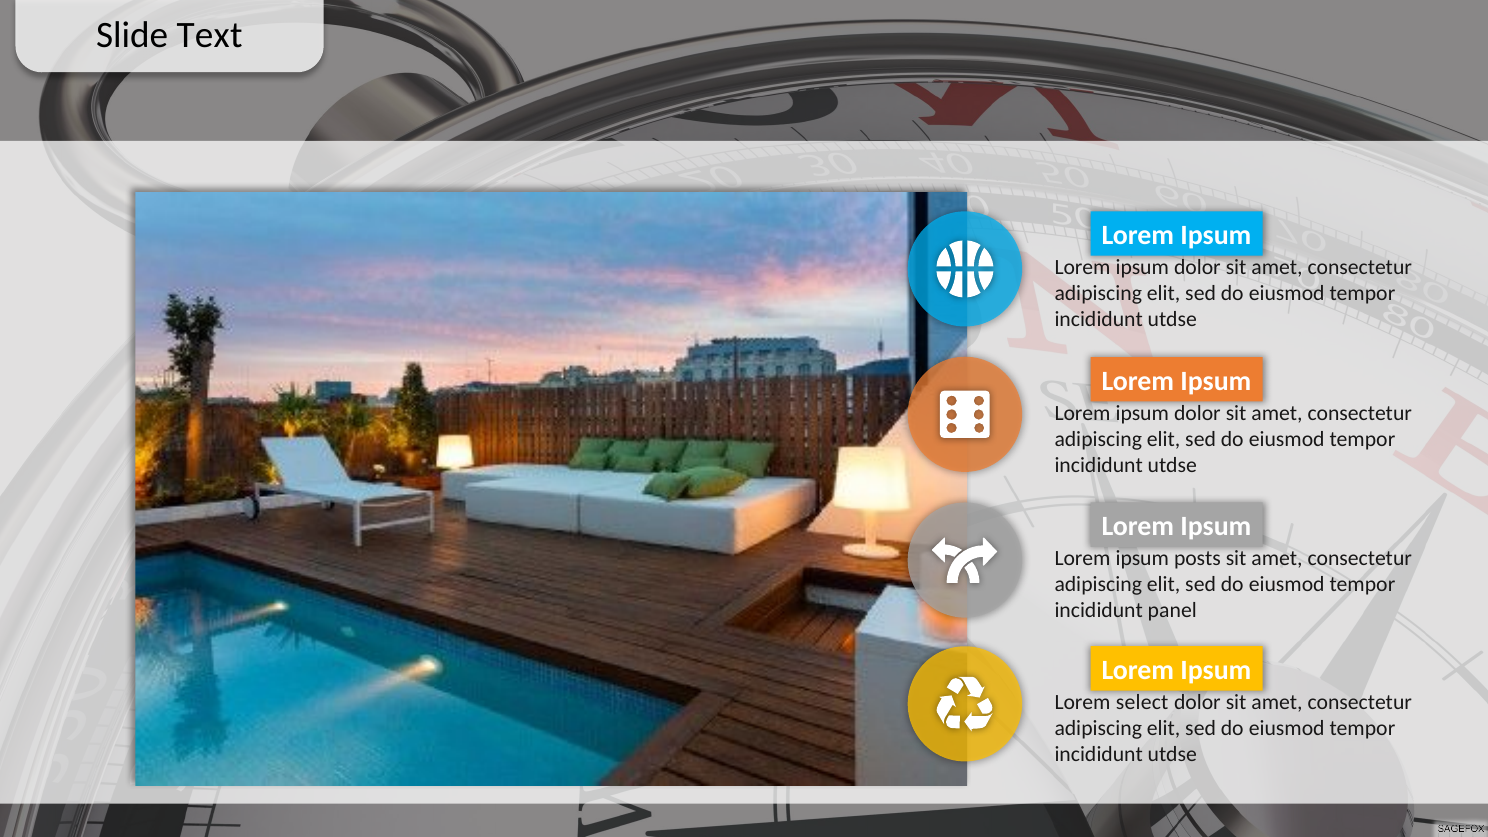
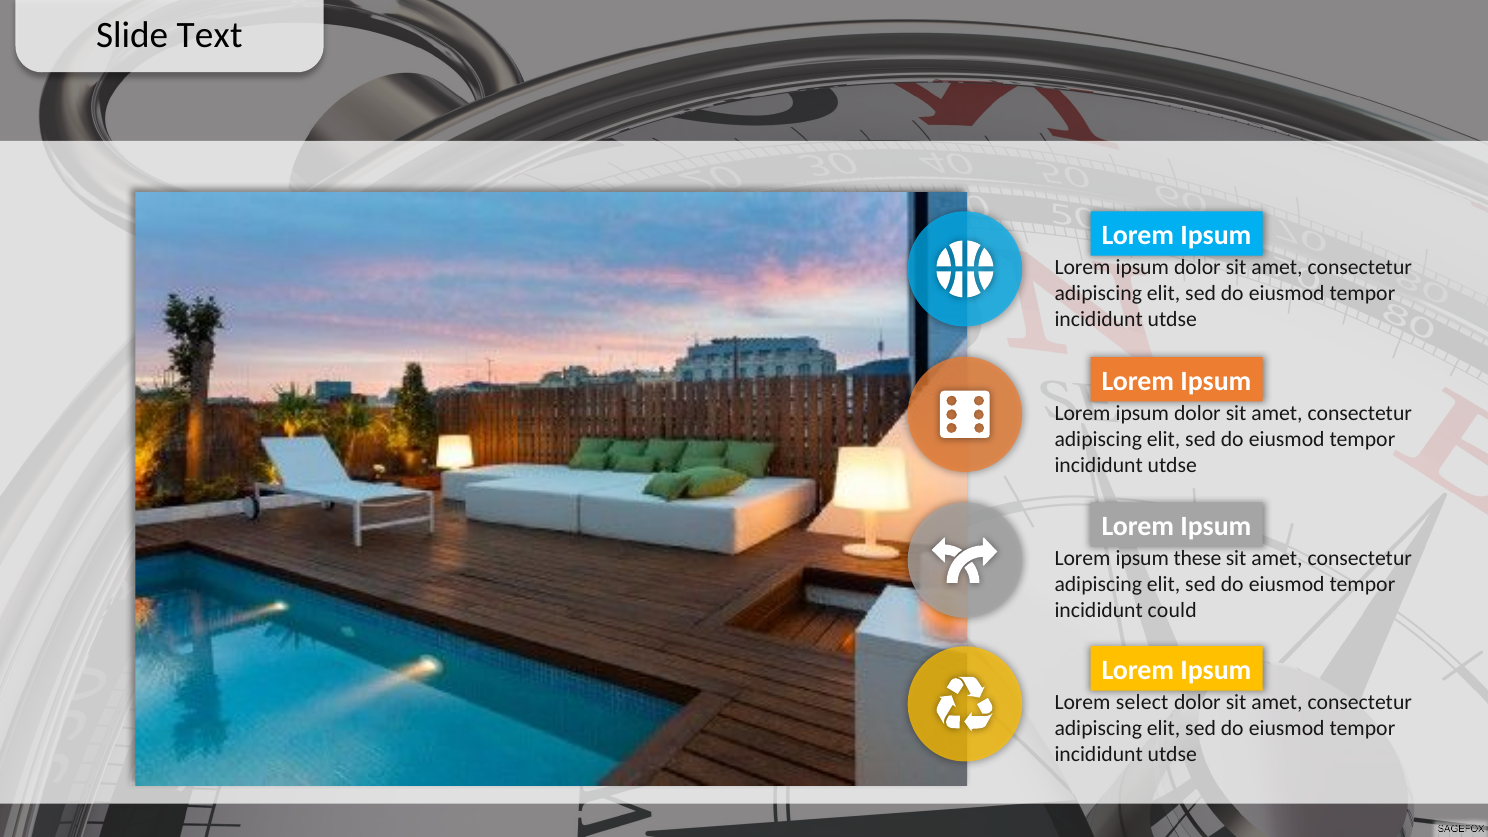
posts: posts -> these
panel: panel -> could
